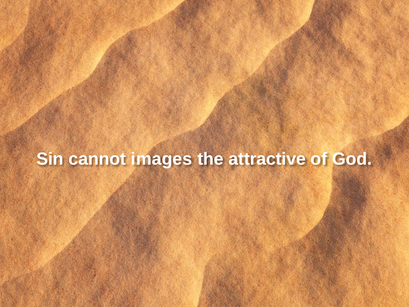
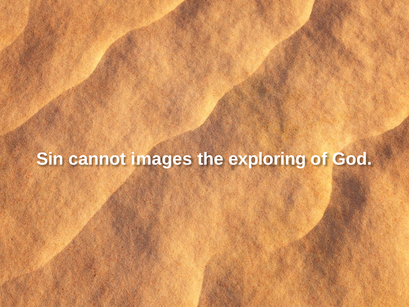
attractive: attractive -> exploring
